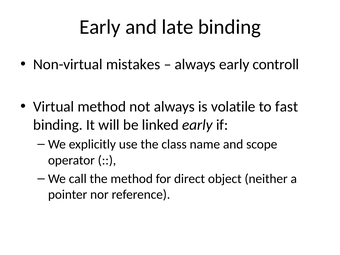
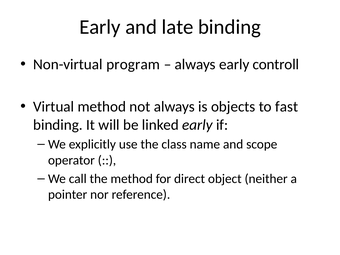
mistakes: mistakes -> program
volatile: volatile -> objects
